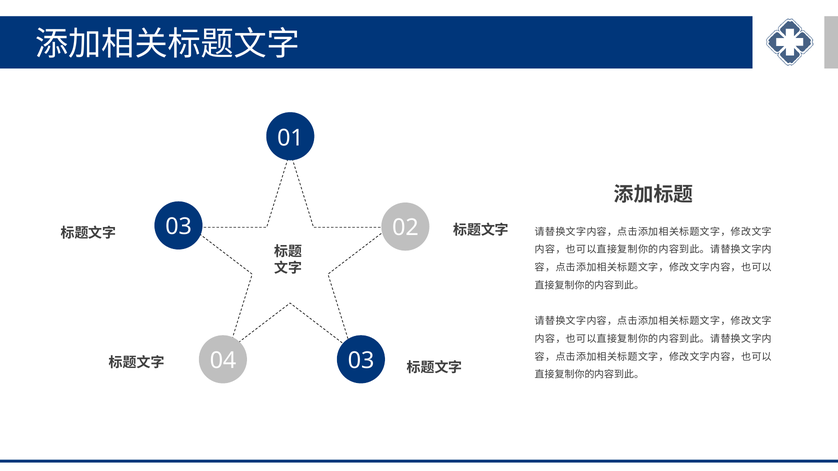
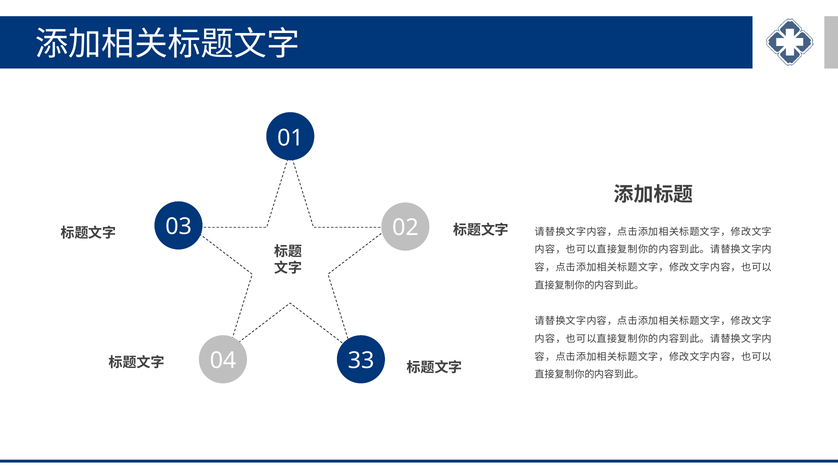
04 03: 03 -> 33
